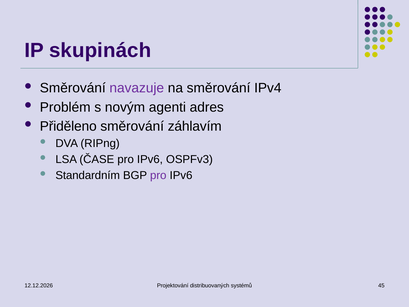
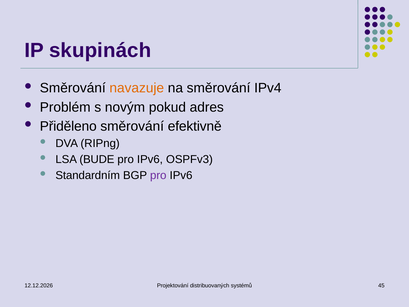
navazuje colour: purple -> orange
agenti: agenti -> pokud
záhlavím: záhlavím -> efektivně
ČASE: ČASE -> BUDE
